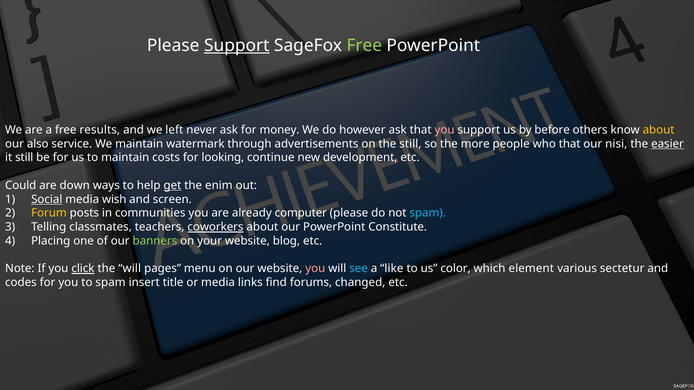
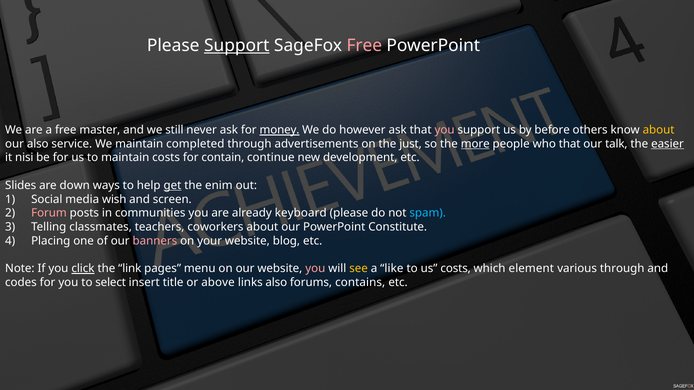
Free at (364, 45) colour: light green -> pink
results: results -> master
left: left -> still
money underline: none -> present
watermark: watermark -> completed
the still: still -> just
more underline: none -> present
nisi: nisi -> talk
it still: still -> nisi
looking: looking -> contain
Could: Could -> Slides
Social underline: present -> none
Forum colour: yellow -> pink
computer: computer -> keyboard
coworkers underline: present -> none
banners colour: light green -> pink
the will: will -> link
see colour: light blue -> yellow
us color: color -> costs
various sectetur: sectetur -> through
to spam: spam -> select
or media: media -> above
links find: find -> also
changed: changed -> contains
